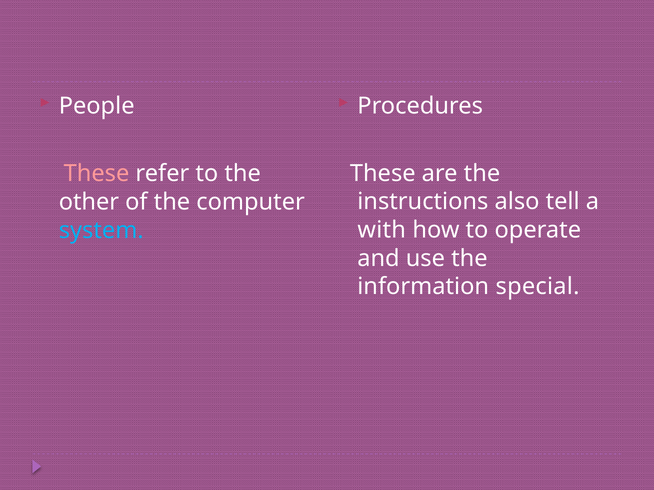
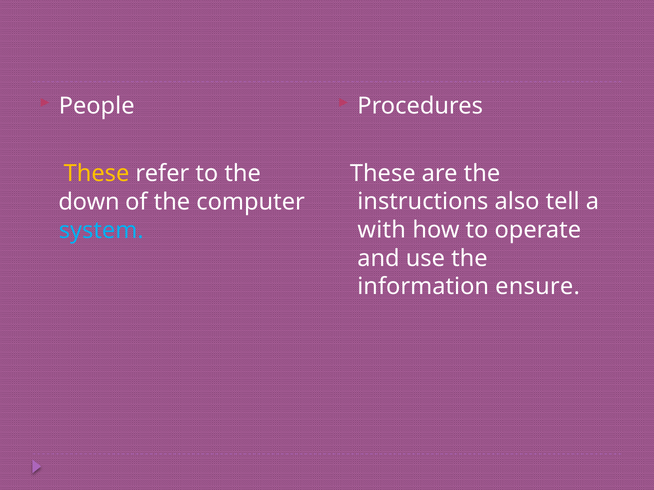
These at (97, 174) colour: pink -> yellow
other: other -> down
special: special -> ensure
